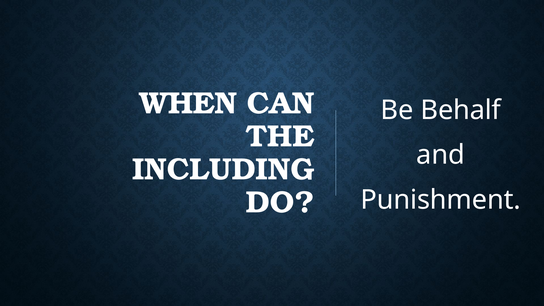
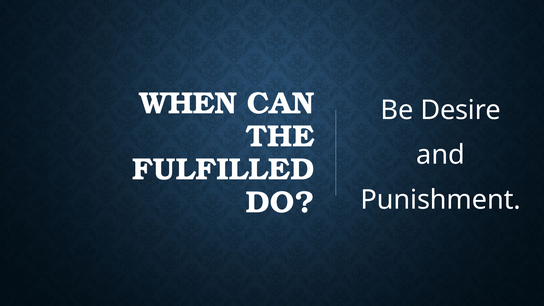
Behalf: Behalf -> Desire
INCLUDING: INCLUDING -> FULFILLED
